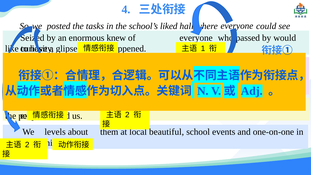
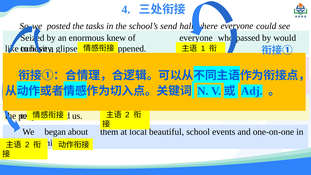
liked: liked -> send
levels: levels -> began
